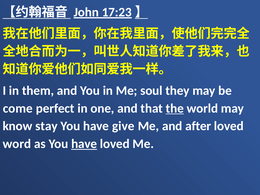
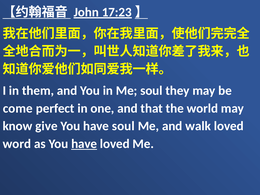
the underline: present -> none
stay: stay -> give
have give: give -> soul
after: after -> walk
